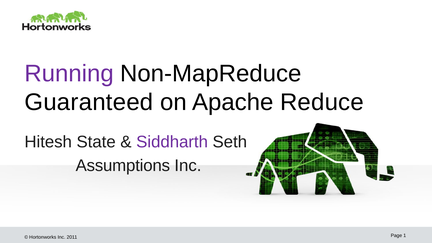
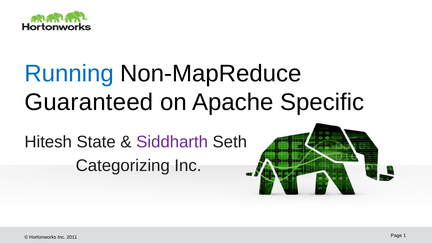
Running colour: purple -> blue
Reduce: Reduce -> Specific
Assumptions: Assumptions -> Categorizing
